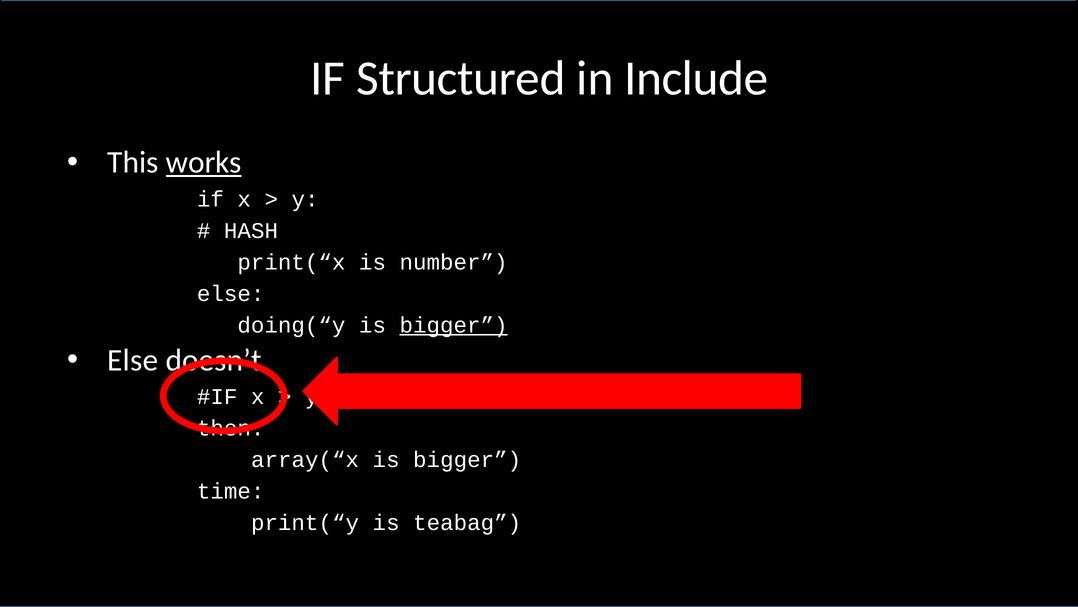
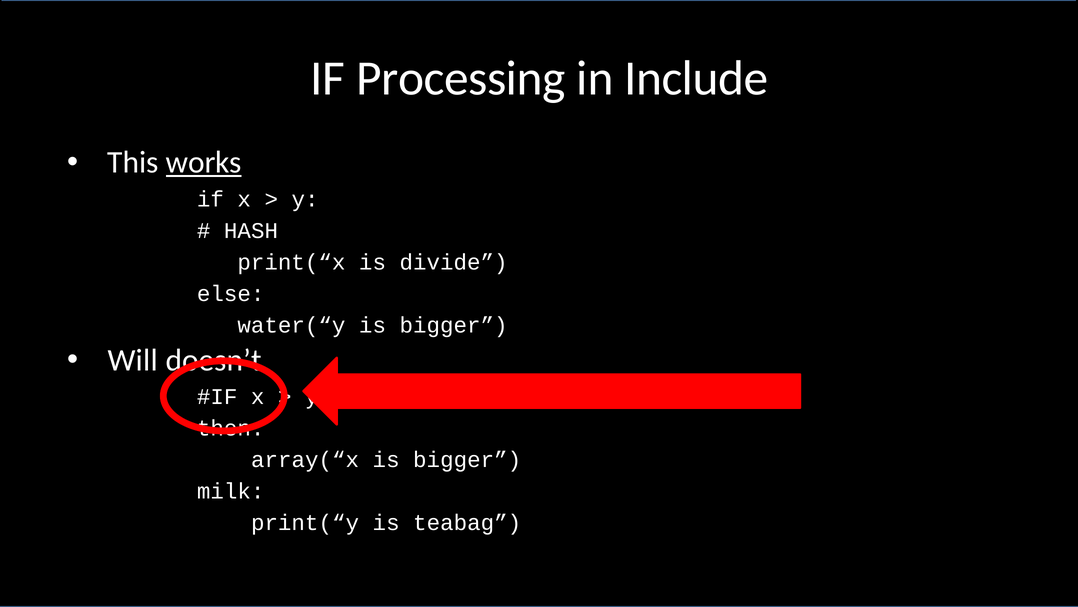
Structured: Structured -> Processing
number: number -> divide
doing(“y: doing(“y -> water(“y
bigger at (454, 325) underline: present -> none
Else at (133, 360): Else -> Will
time: time -> milk
